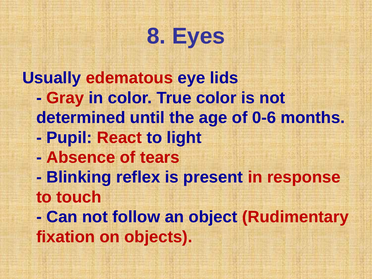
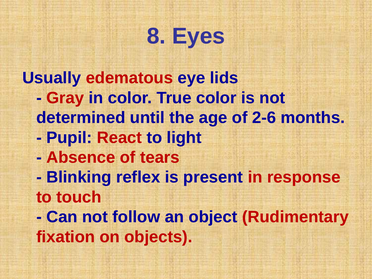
0-6: 0-6 -> 2-6
